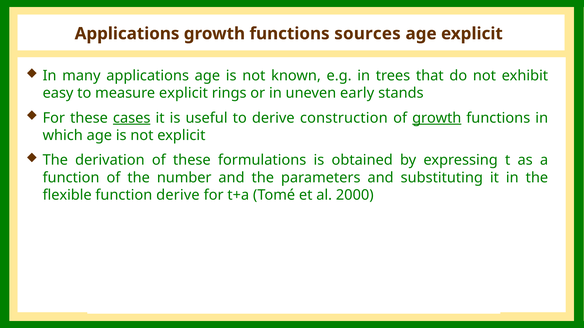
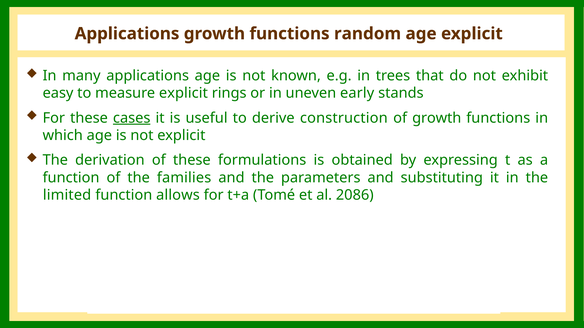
sources: sources -> random
growth at (437, 118) underline: present -> none
number: number -> families
flexible: flexible -> limited
function derive: derive -> allows
2000: 2000 -> 2086
